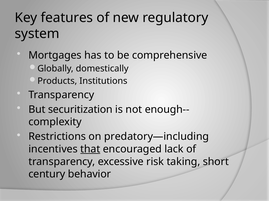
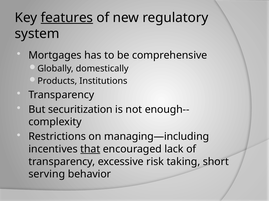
features underline: none -> present
predatory—including: predatory—including -> managing—including
century: century -> serving
